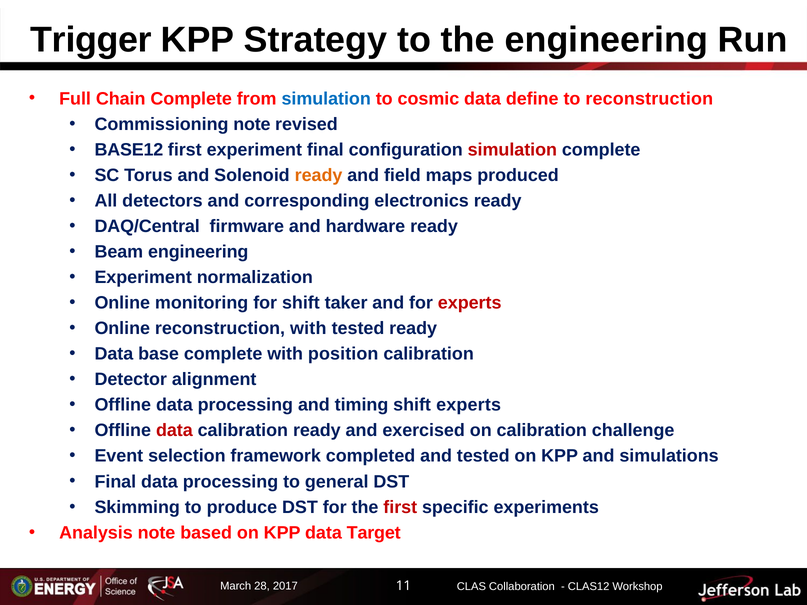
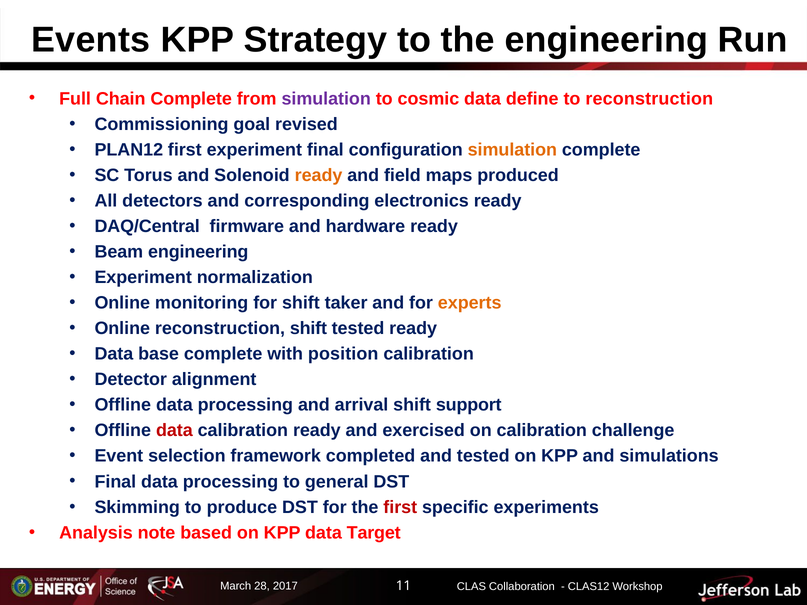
Trigger: Trigger -> Events
simulation at (326, 99) colour: blue -> purple
Commissioning note: note -> goal
BASE12: BASE12 -> PLAN12
simulation at (512, 150) colour: red -> orange
experts at (470, 303) colour: red -> orange
reconstruction with: with -> shift
timing: timing -> arrival
shift experts: experts -> support
